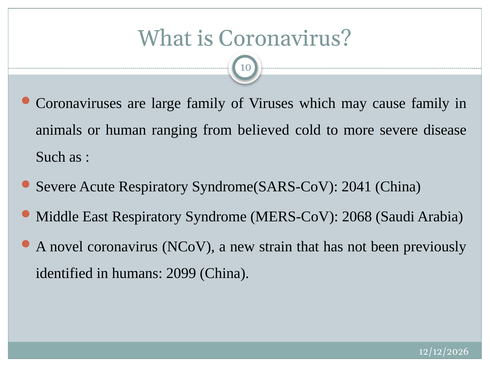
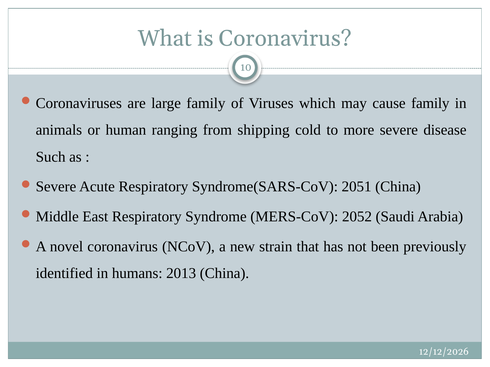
believed: believed -> shipping
2041: 2041 -> 2051
2068: 2068 -> 2052
2099: 2099 -> 2013
